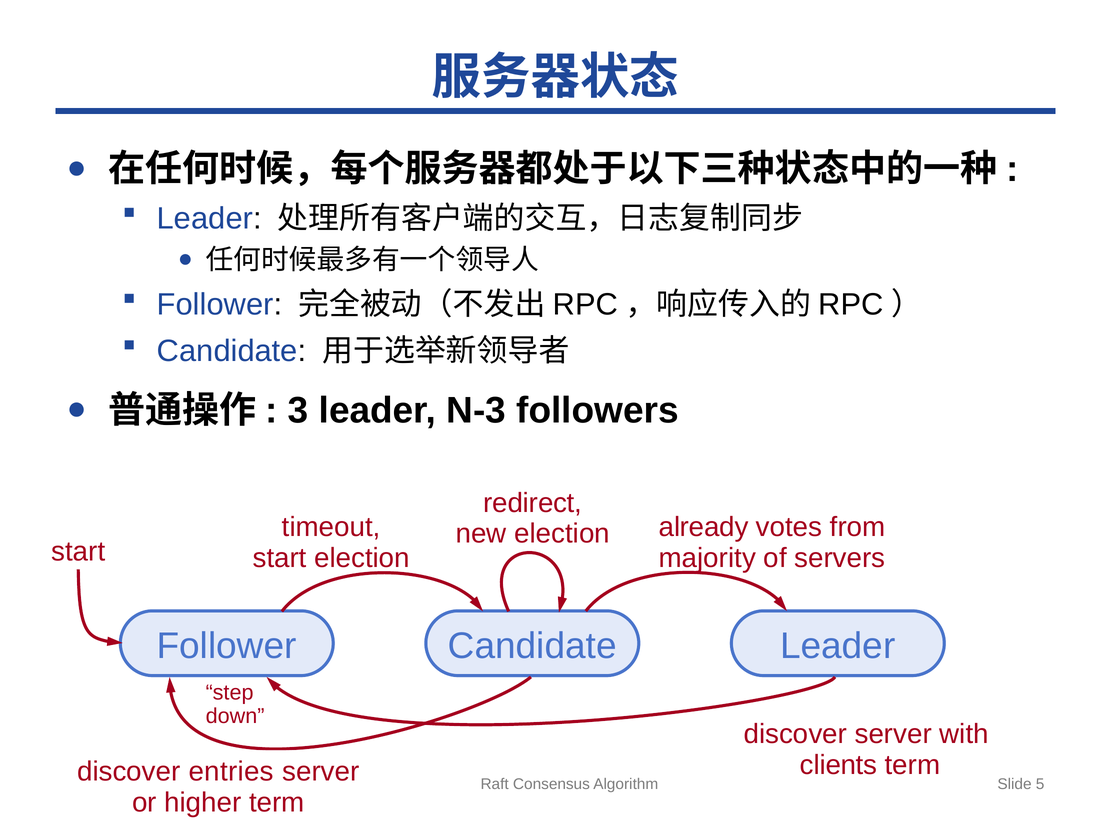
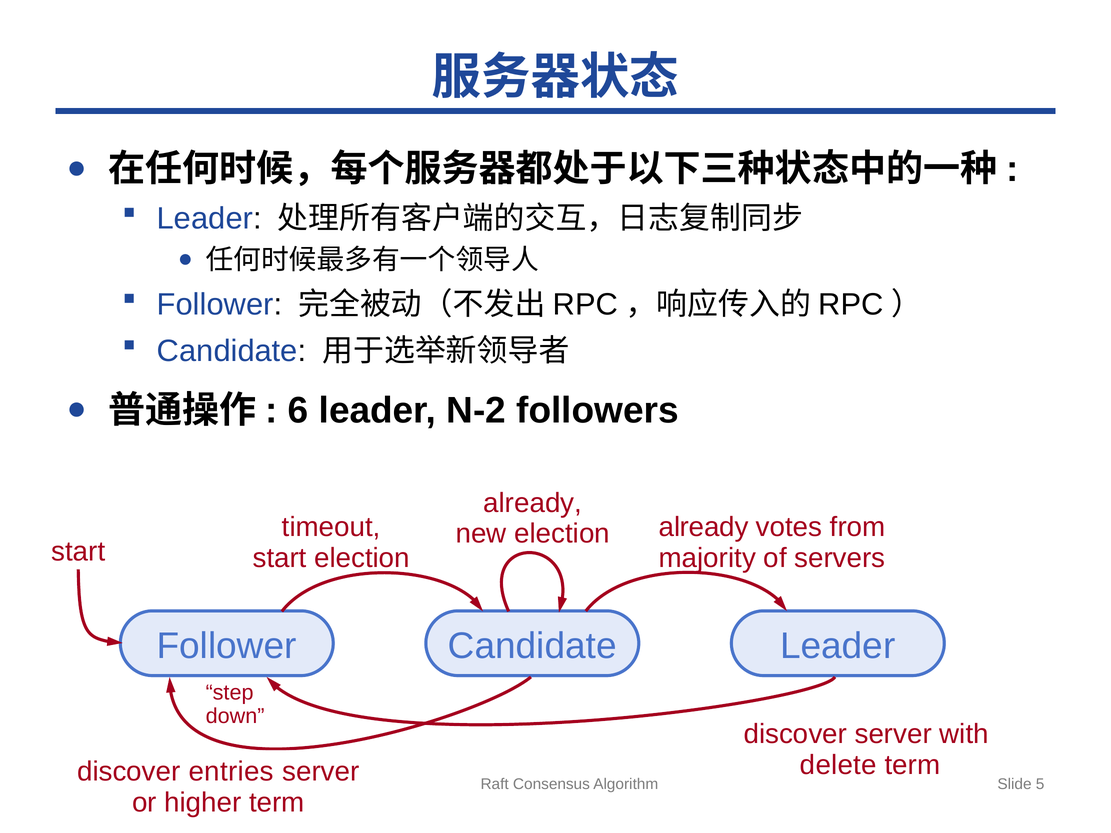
3 at (298, 411): 3 -> 6
N-3: N-3 -> N-2
redirect at (533, 503): redirect -> already
clients: clients -> delete
